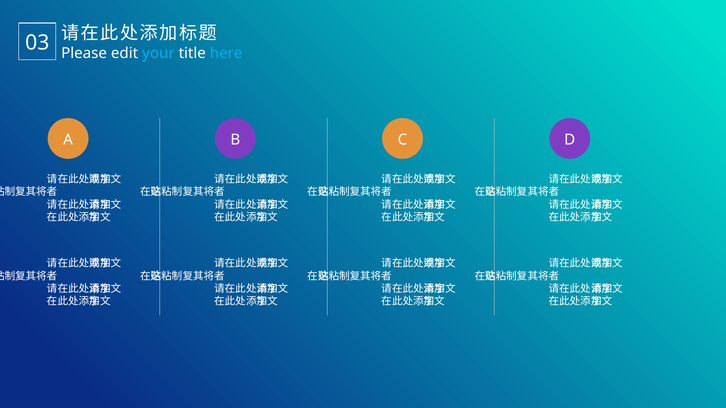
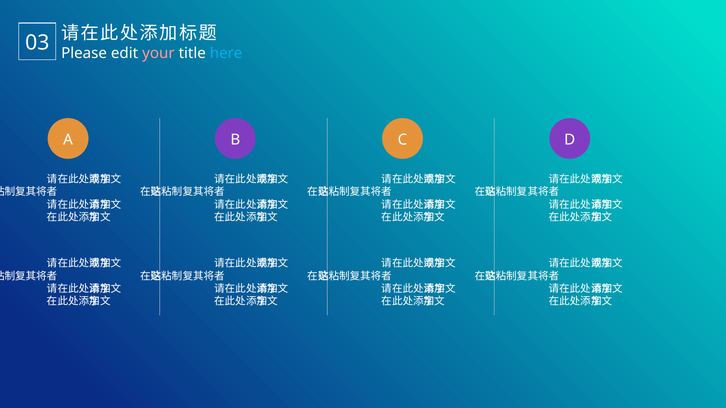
your colour: light blue -> pink
